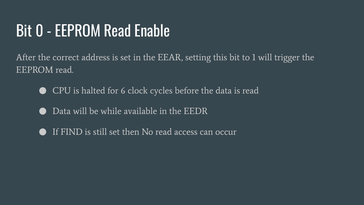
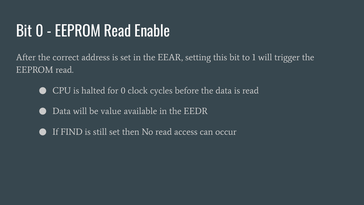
for 6: 6 -> 0
while: while -> value
